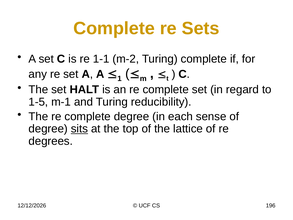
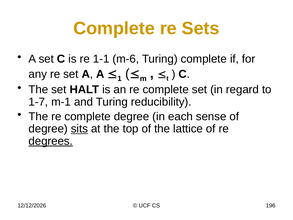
m-2: m-2 -> m-6
1-5: 1-5 -> 1-7
degrees underline: none -> present
